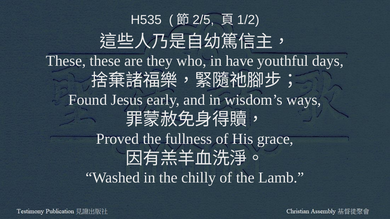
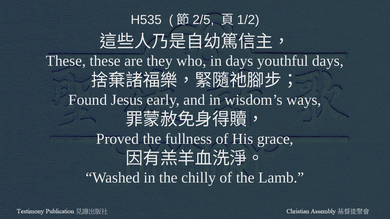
in have: have -> days
